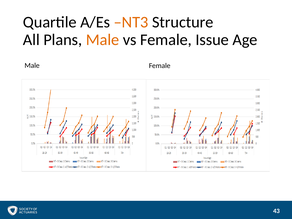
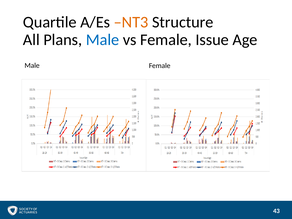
Male at (102, 40) colour: orange -> blue
